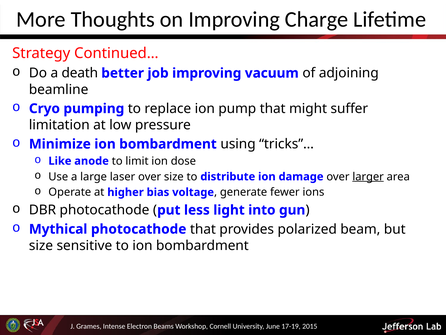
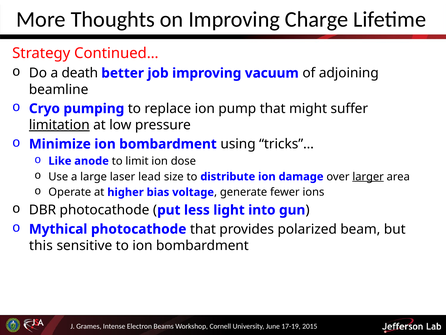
limitation underline: none -> present
laser over: over -> lead
size at (41, 245): size -> this
